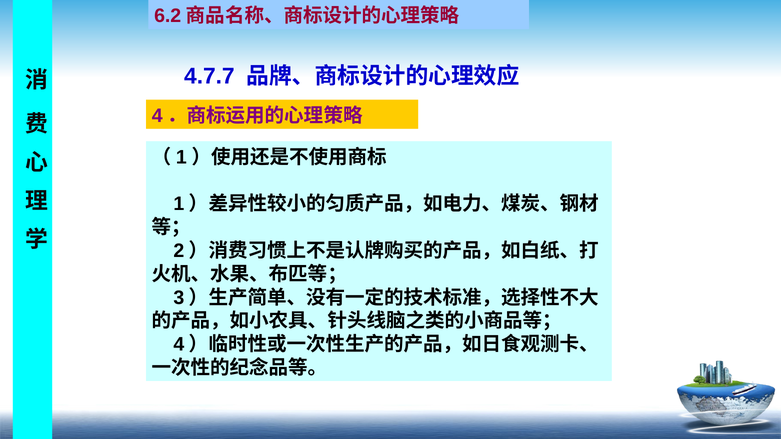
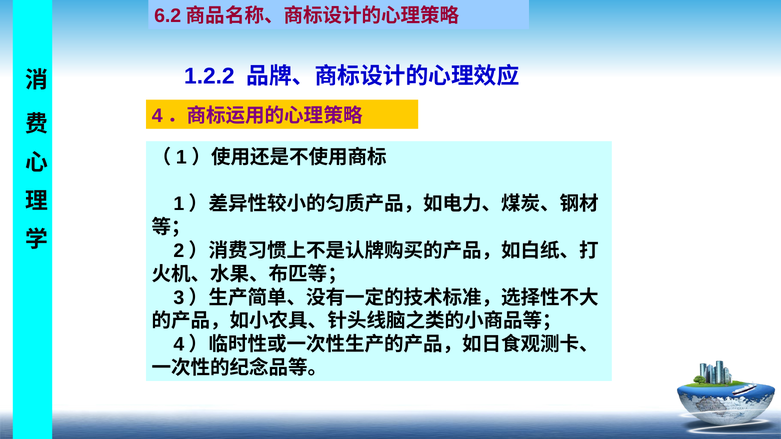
4.7.7: 4.7.7 -> 1.2.2
